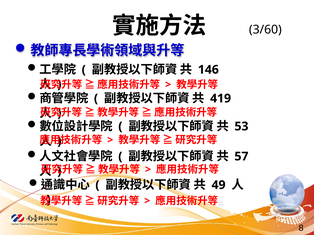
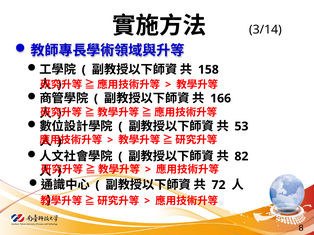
3/60: 3/60 -> 3/14
146: 146 -> 158
419: 419 -> 166
57: 57 -> 82
49: 49 -> 72
